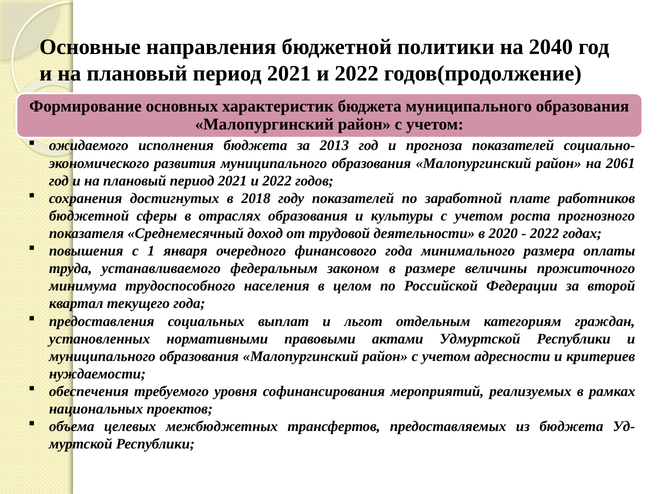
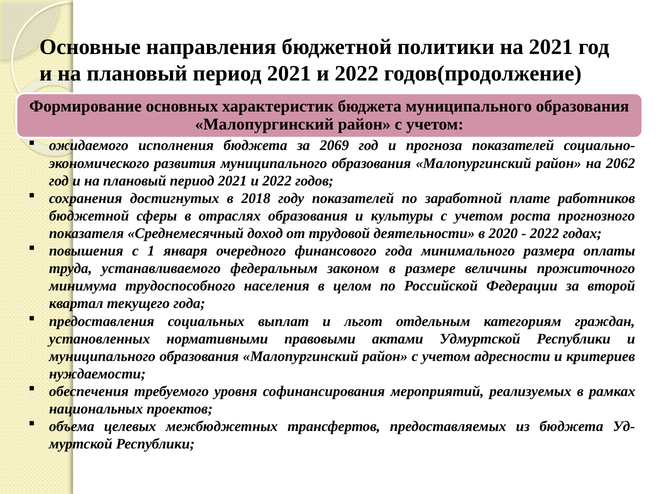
на 2040: 2040 -> 2021
2013: 2013 -> 2069
2061: 2061 -> 2062
